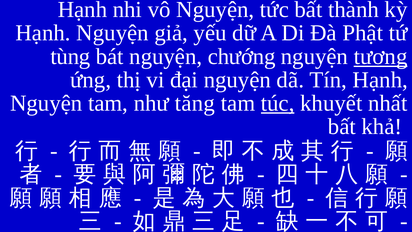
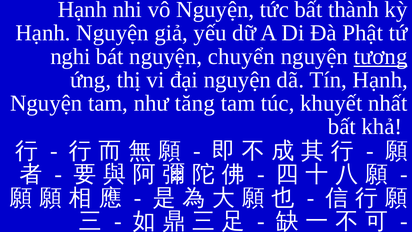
tùng: tùng -> nghi
chướng: chướng -> chuyển
túc underline: present -> none
